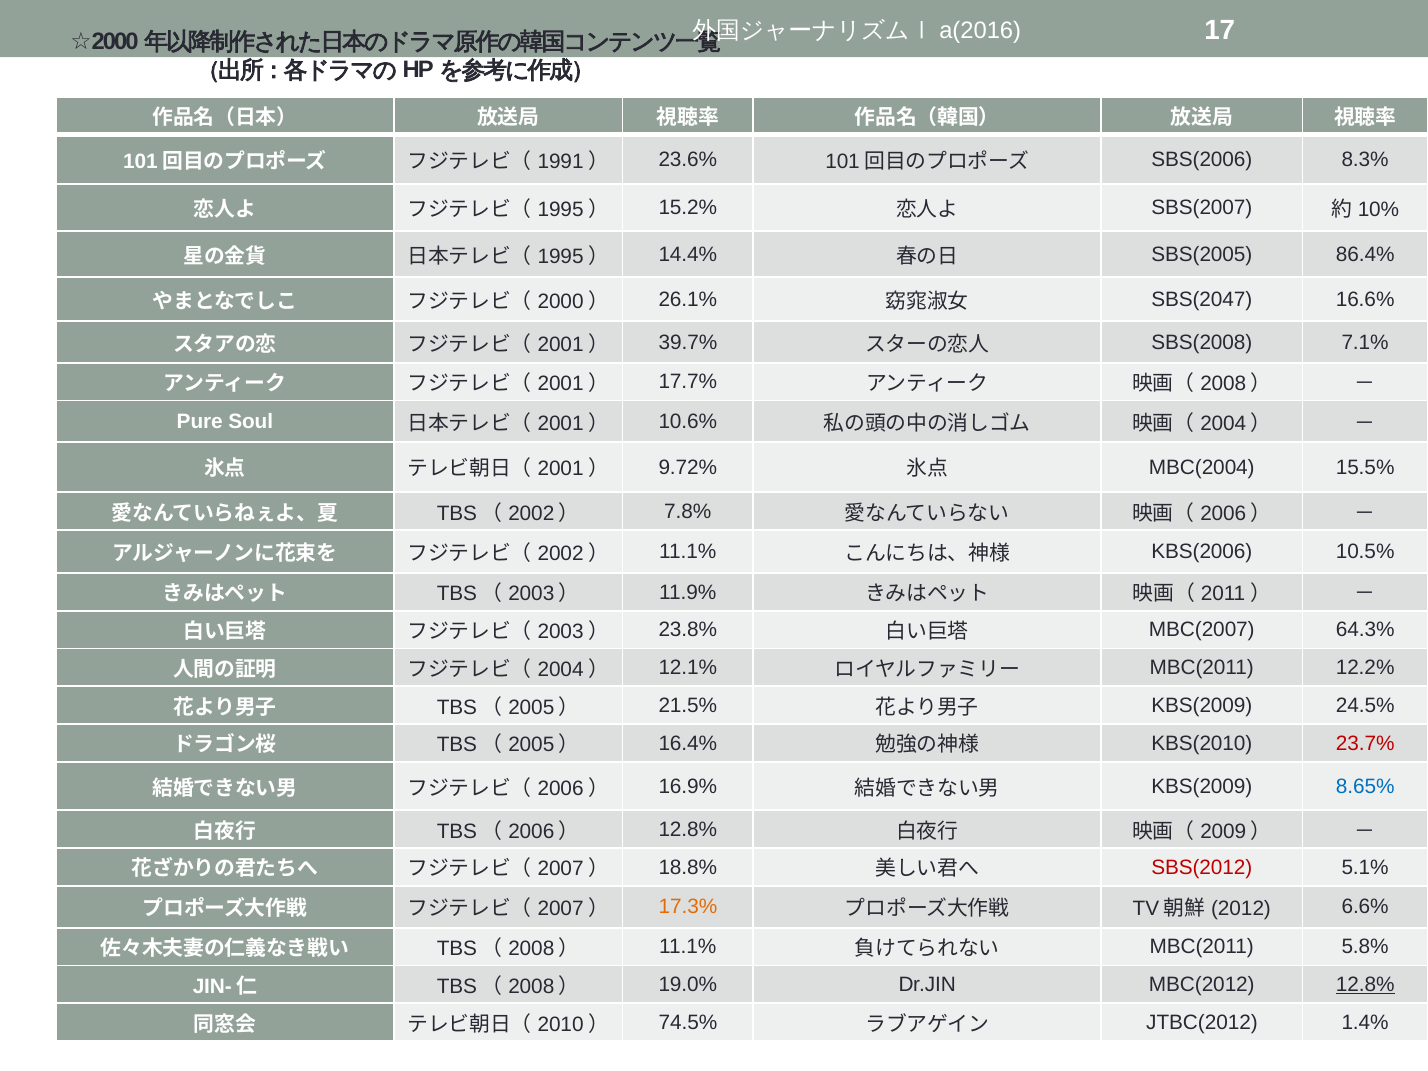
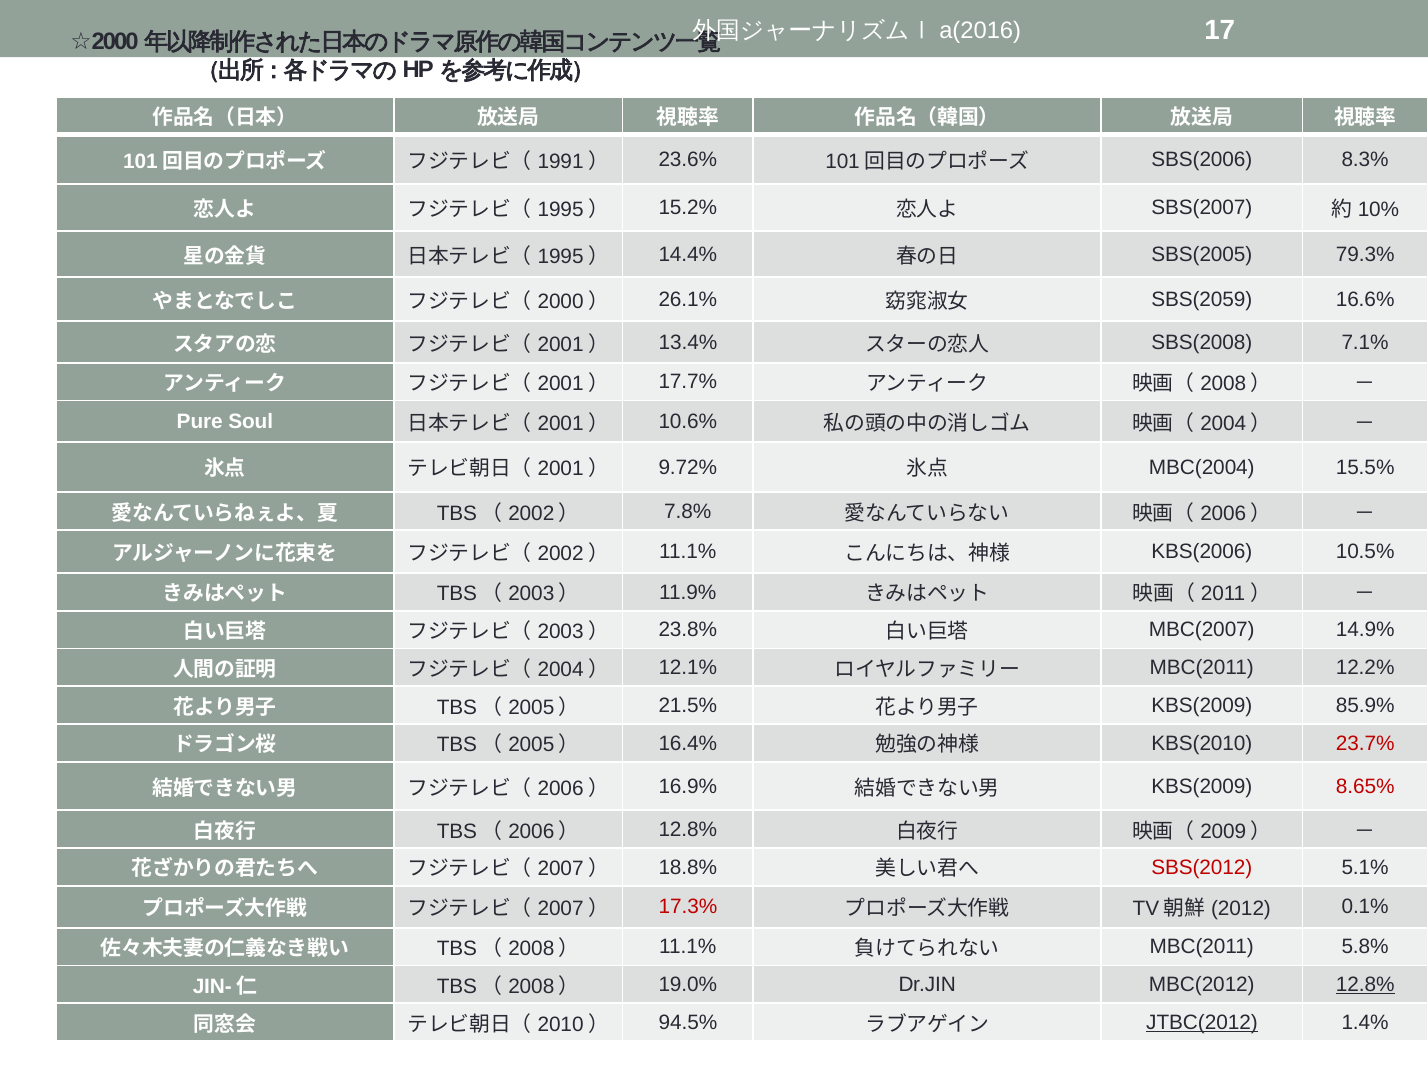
86.4%: 86.4% -> 79.3%
SBS(2047: SBS(2047 -> SBS(2059
39.7%: 39.7% -> 13.4%
64.3%: 64.3% -> 14.9%
24.5%: 24.5% -> 85.9%
8.65% colour: blue -> red
17.3% colour: orange -> red
6.6%: 6.6% -> 0.1%
74.5%: 74.5% -> 94.5%
JTBC(2012 underline: none -> present
